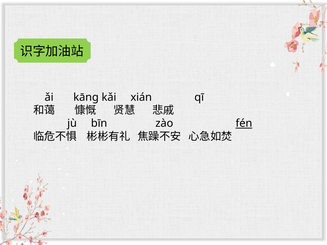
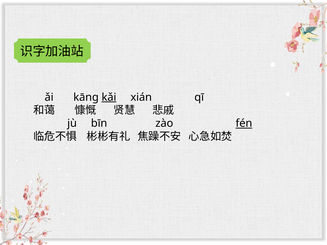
kǎi underline: none -> present
